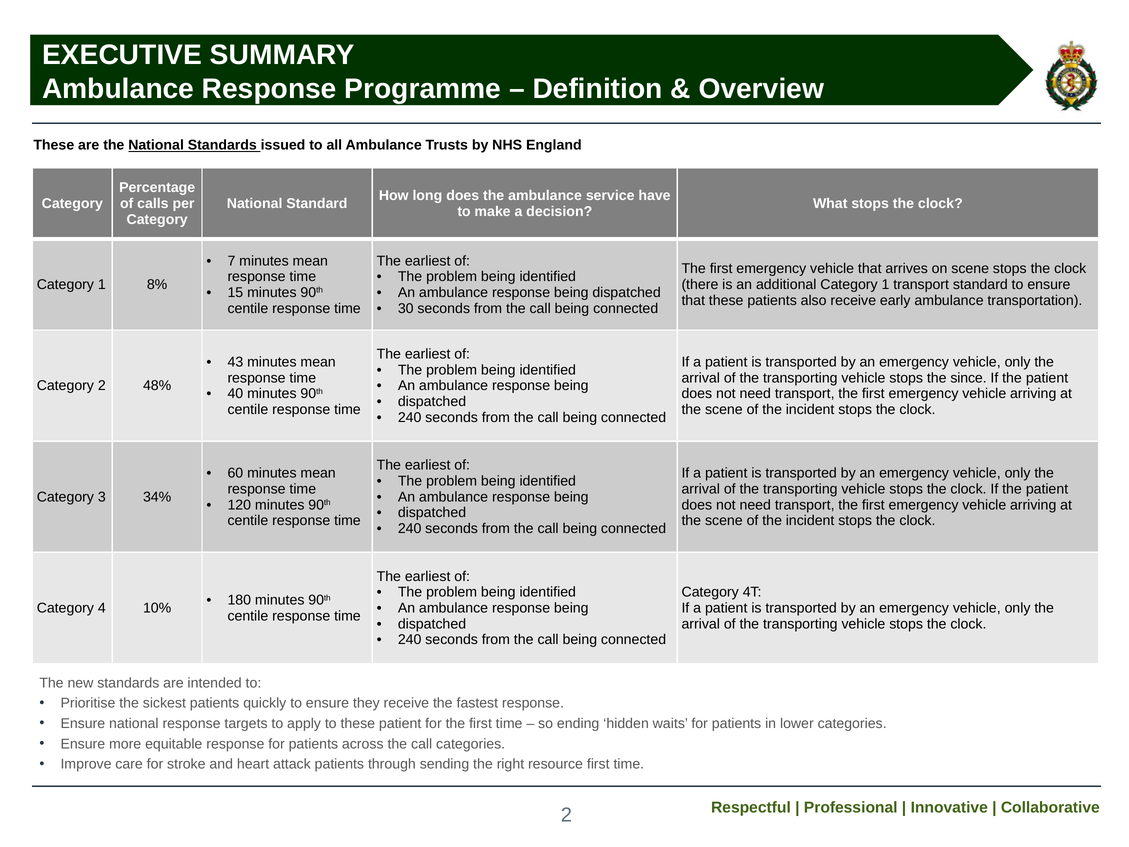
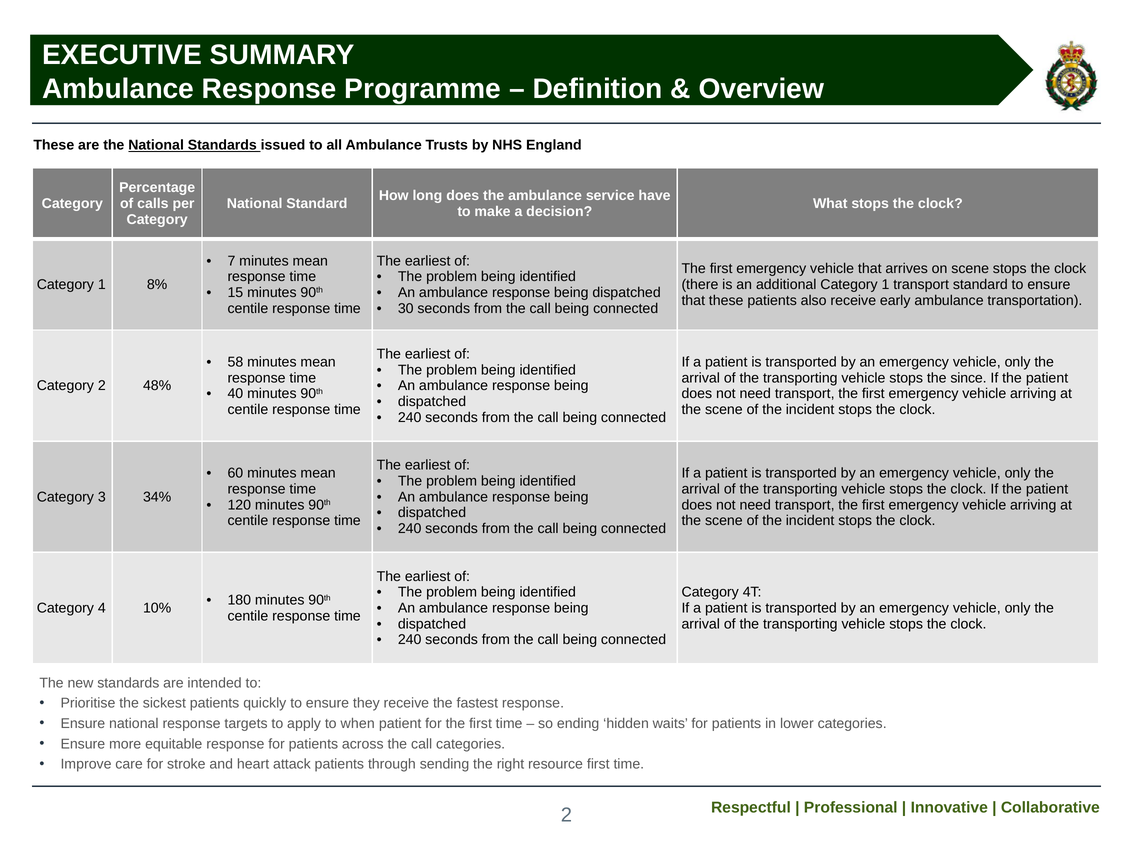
43: 43 -> 58
to these: these -> when
